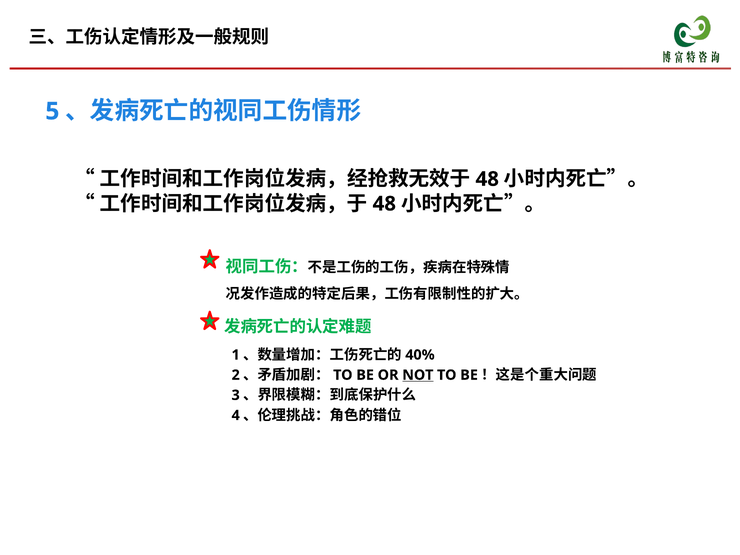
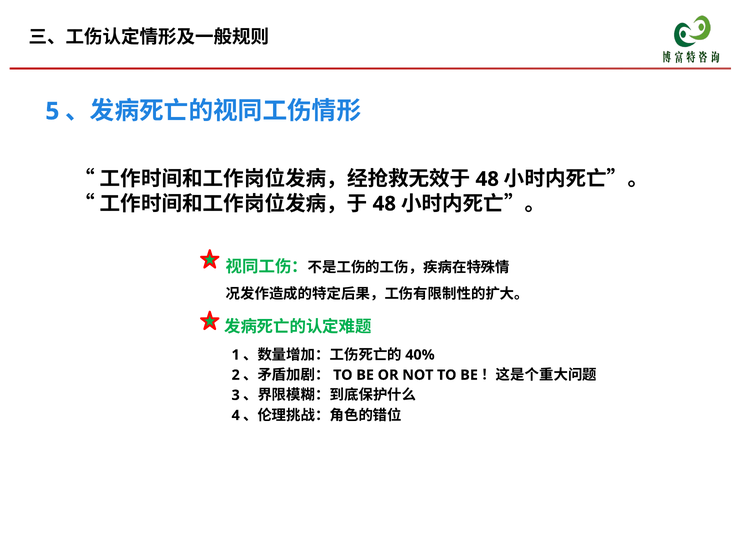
NOT underline: present -> none
